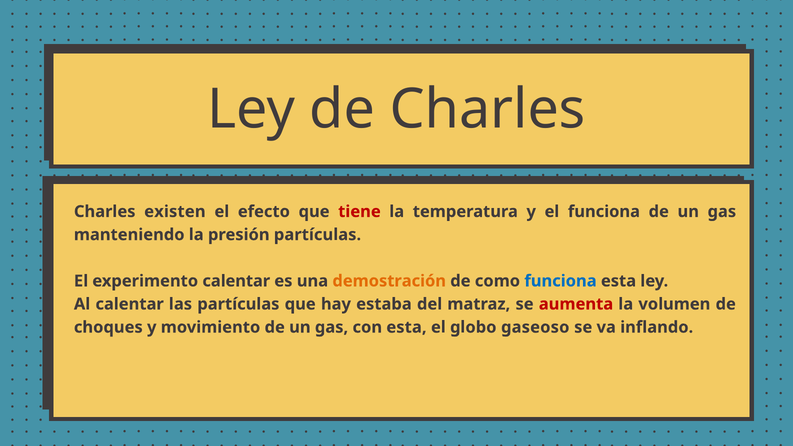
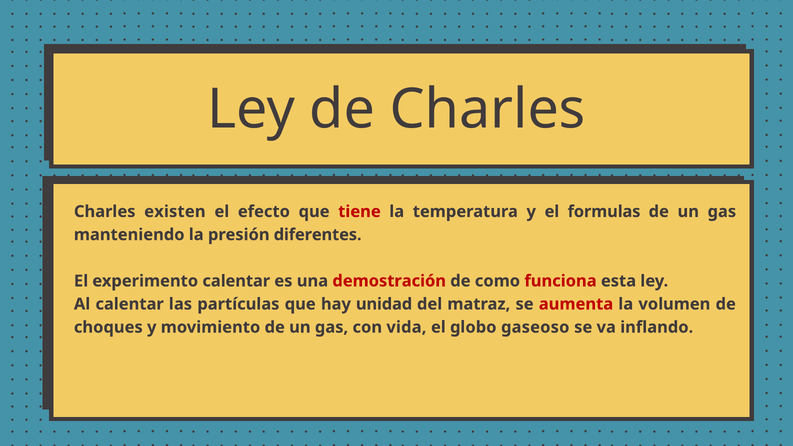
el funciona: funciona -> formulas
presión partículas: partículas -> diferentes
demostración colour: orange -> red
funciona at (561, 281) colour: blue -> red
estaba: estaba -> unidad
con esta: esta -> vida
